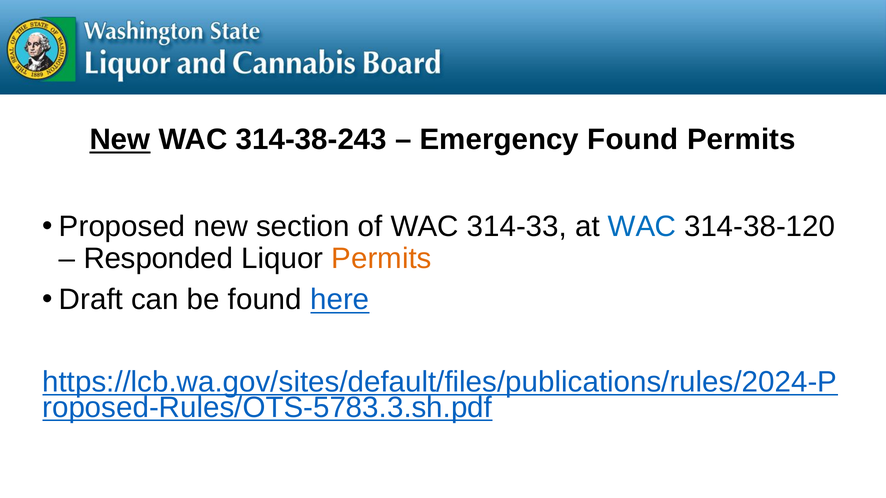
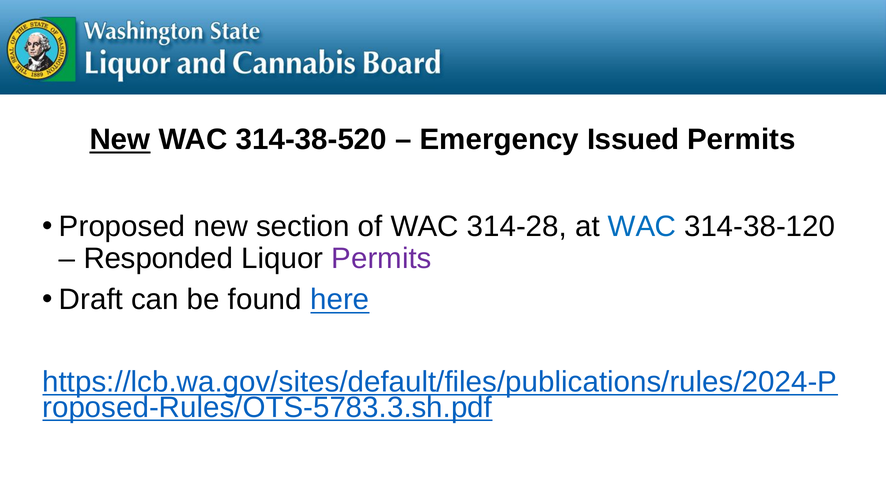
314-38-243: 314-38-243 -> 314-38-520
Emergency Found: Found -> Issued
314-33: 314-33 -> 314-28
Permits at (382, 259) colour: orange -> purple
